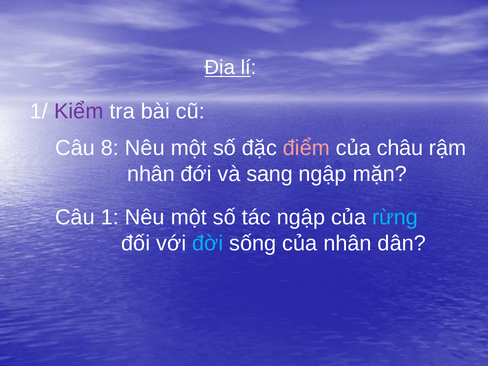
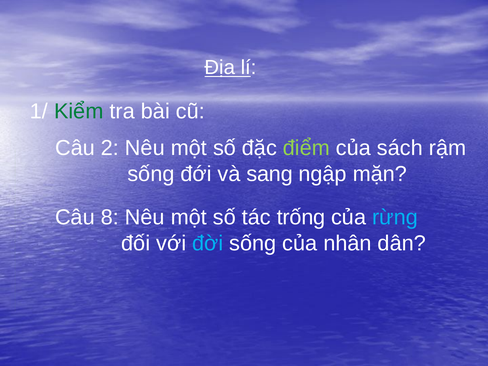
Kiểm colour: purple -> green
8: 8 -> 2
điểm colour: pink -> light green
châu: châu -> sách
nhân at (151, 174): nhân -> sống
1: 1 -> 8
tác ngập: ngập -> trống
